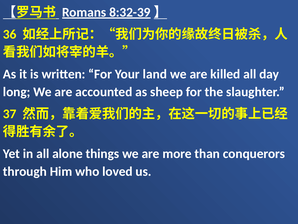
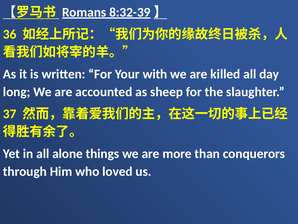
land: land -> with
